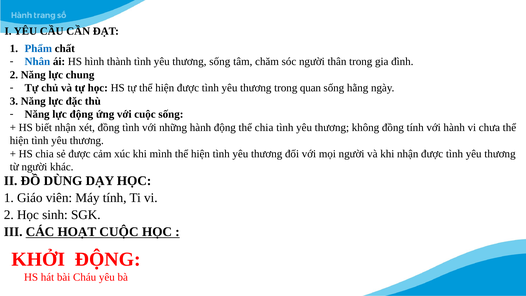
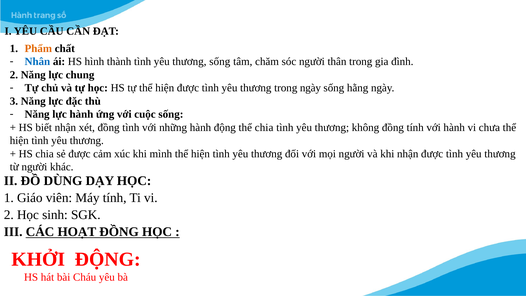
Phẩm colour: blue -> orange
trong quan: quan -> ngày
lực động: động -> hành
HOẠT CUỘC: CUỘC -> ĐỒNG
